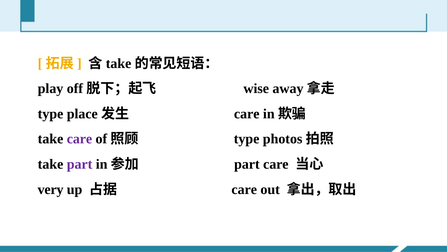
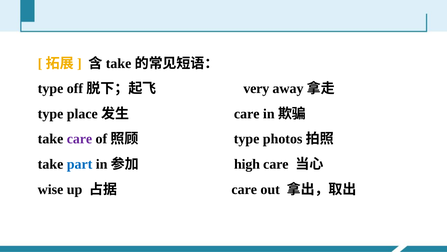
play at (51, 88): play -> type
wise: wise -> very
part at (80, 164) colour: purple -> blue
part at (247, 164): part -> high
very: very -> wise
